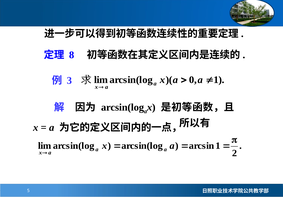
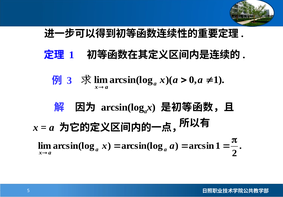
8 at (72, 55): 8 -> 1
